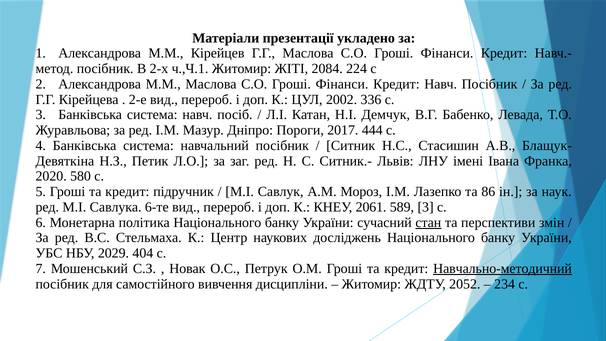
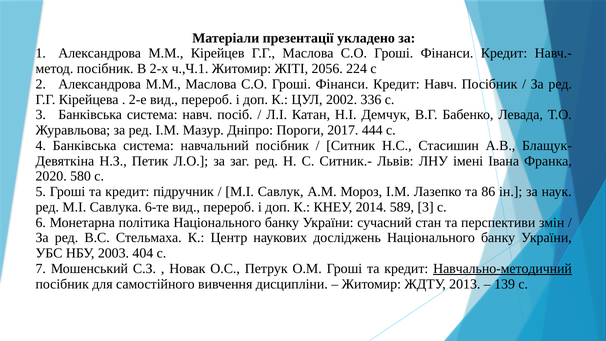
2084: 2084 -> 2056
2061: 2061 -> 2014
стан underline: present -> none
2029: 2029 -> 2003
2052: 2052 -> 2013
234: 234 -> 139
